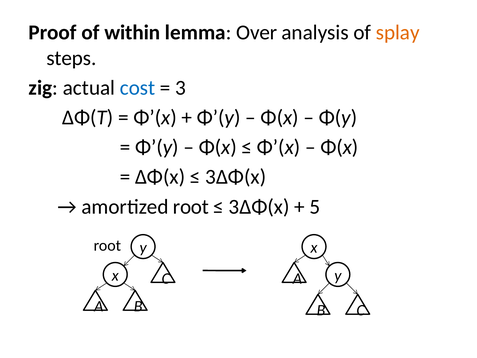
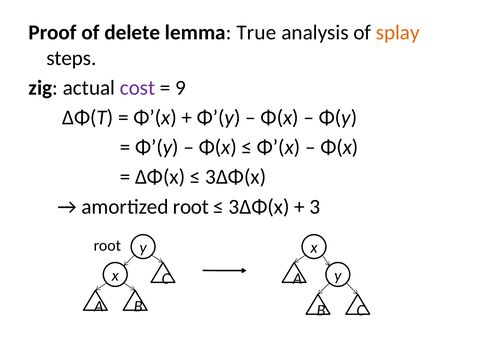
within: within -> delete
Over: Over -> True
cost colour: blue -> purple
3: 3 -> 9
5: 5 -> 3
